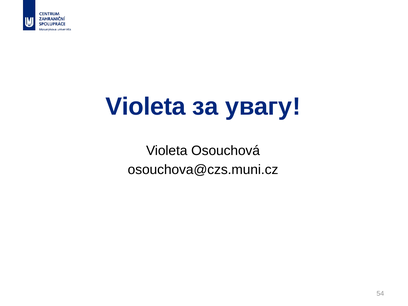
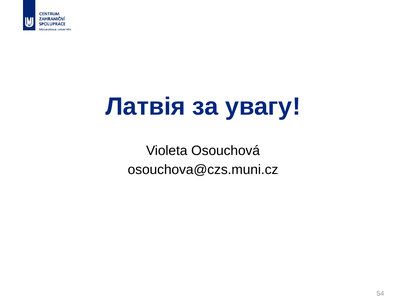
Violeta at (146, 107): Violeta -> Латвія
